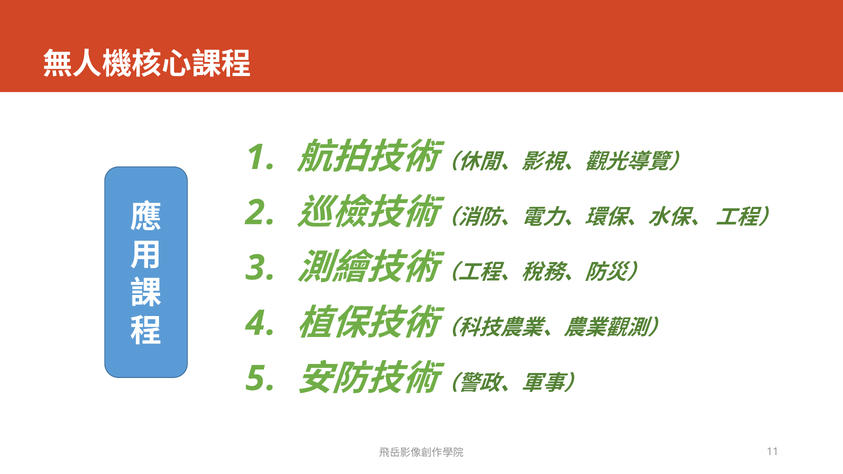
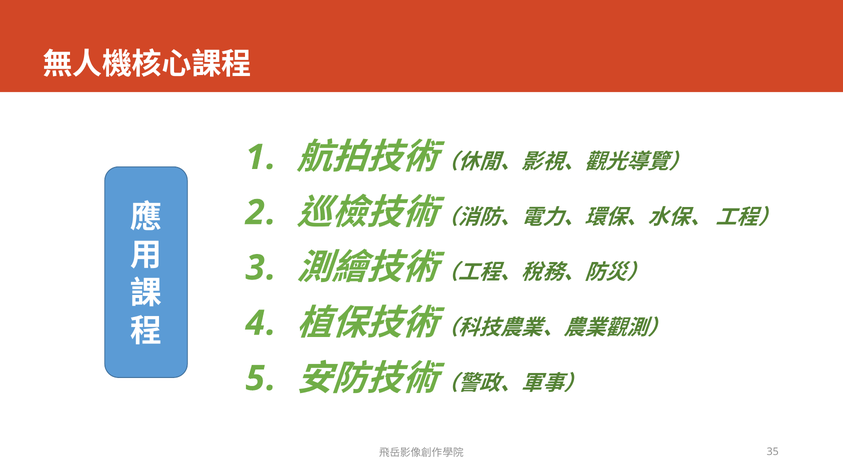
11: 11 -> 35
